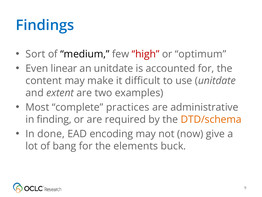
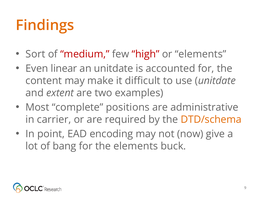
Findings colour: blue -> orange
medium colour: black -> red
or optimum: optimum -> elements
practices: practices -> positions
finding: finding -> carrier
done: done -> point
